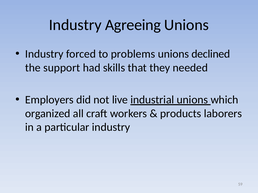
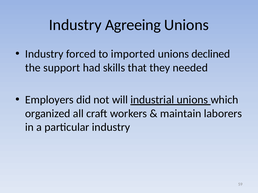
problems: problems -> imported
live: live -> will
products: products -> maintain
